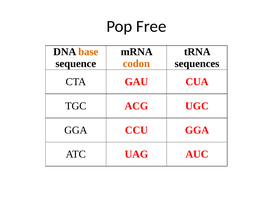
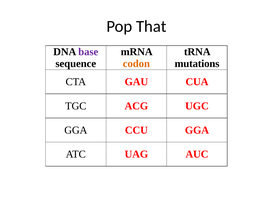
Free: Free -> That
base colour: orange -> purple
sequences: sequences -> mutations
